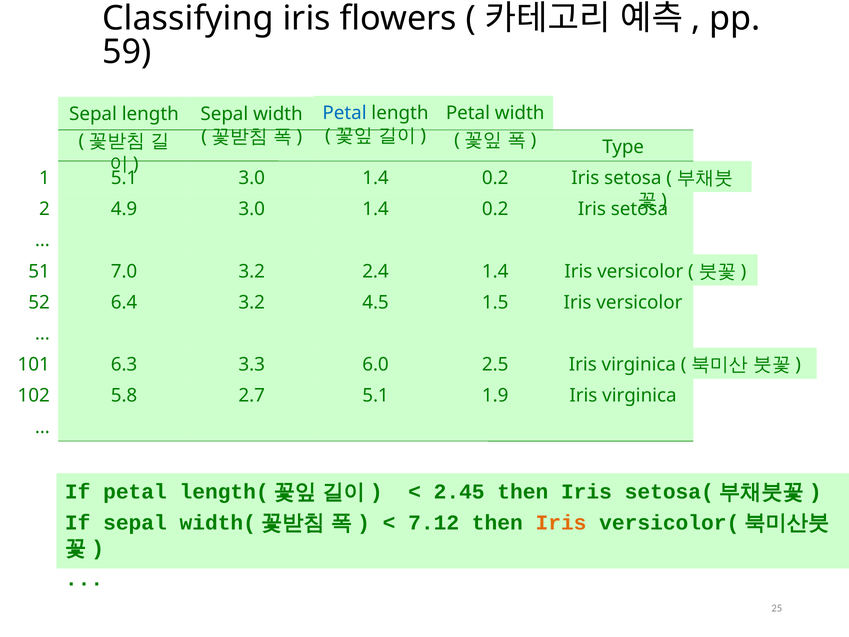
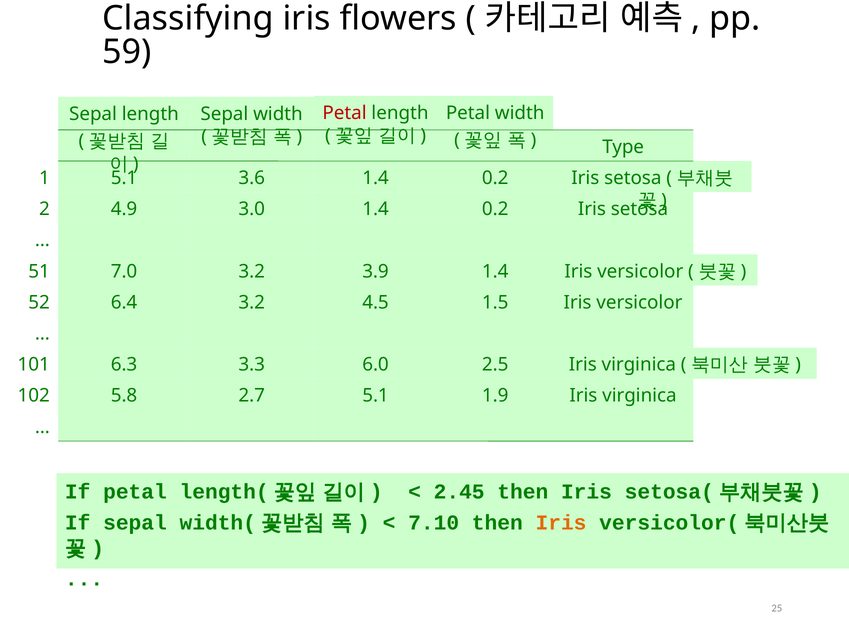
Petal at (345, 113) colour: blue -> red
3.0 at (252, 178): 3.0 -> 3.6
2.4: 2.4 -> 3.9
7.12: 7.12 -> 7.10
